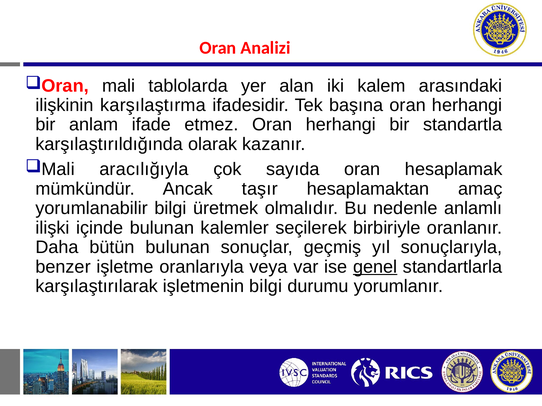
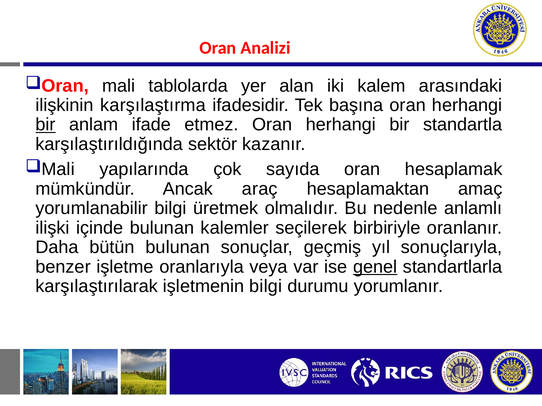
bir at (46, 125) underline: none -> present
olarak: olarak -> sektör
aracılığıyla: aracılığıyla -> yapılarında
taşır: taşır -> araç
